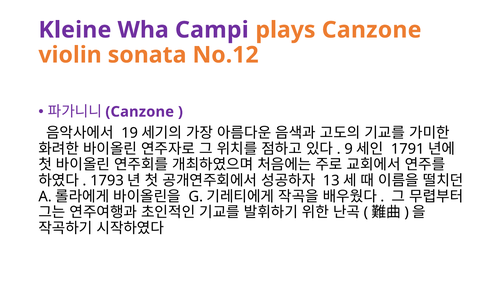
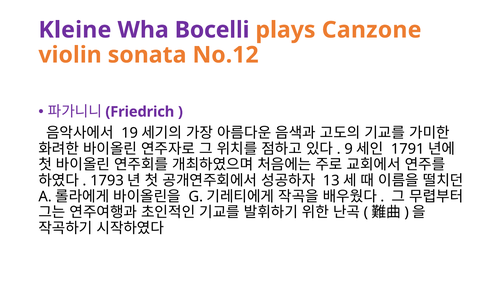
Campi: Campi -> Bocelli
Canzone at (140, 112): Canzone -> Friedrich
